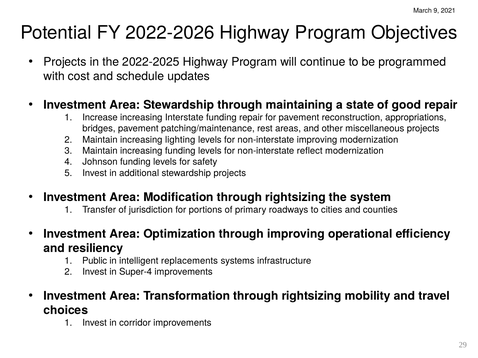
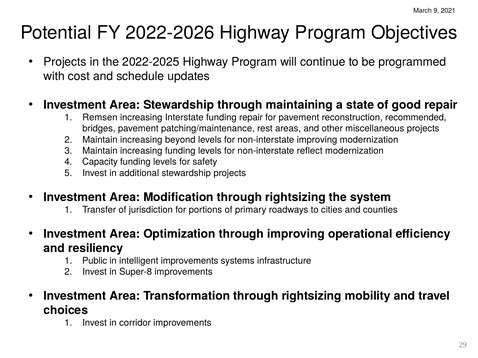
Increase: Increase -> Remsen
appropriations: appropriations -> recommended
lighting: lighting -> beyond
Johnson: Johnson -> Capacity
intelligent replacements: replacements -> improvements
Super-4: Super-4 -> Super-8
